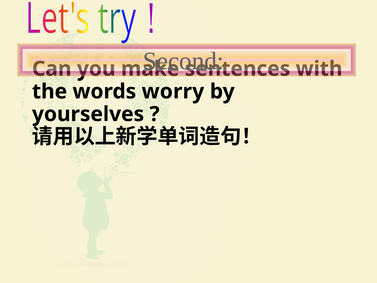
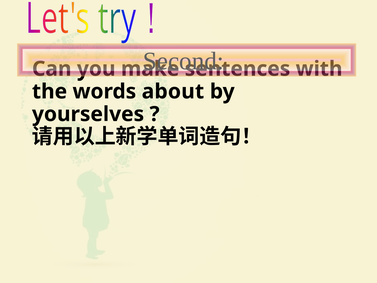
worry: worry -> about
